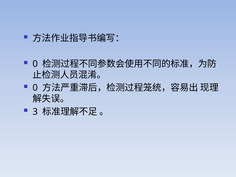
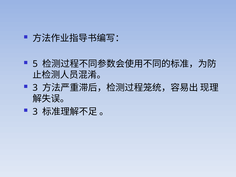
0 at (35, 64): 0 -> 5
0 at (35, 88): 0 -> 3
